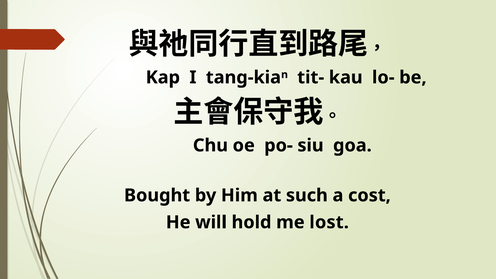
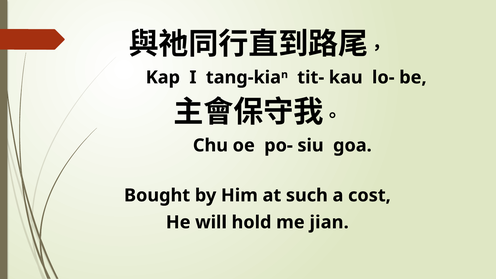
lost: lost -> jian
